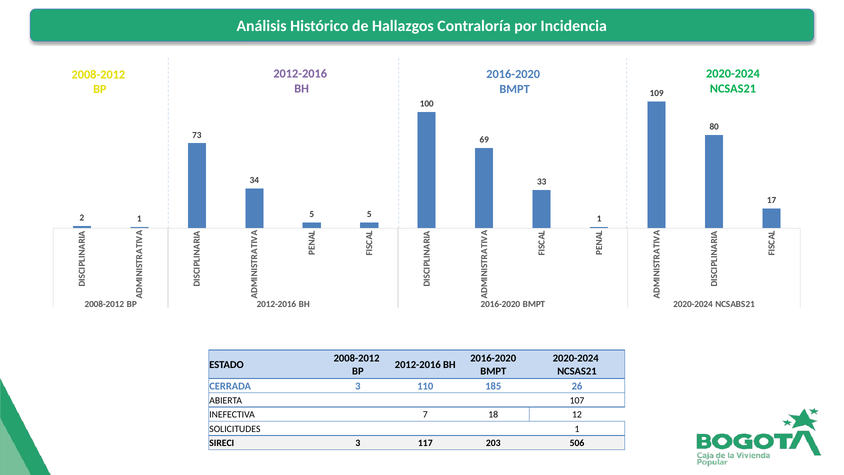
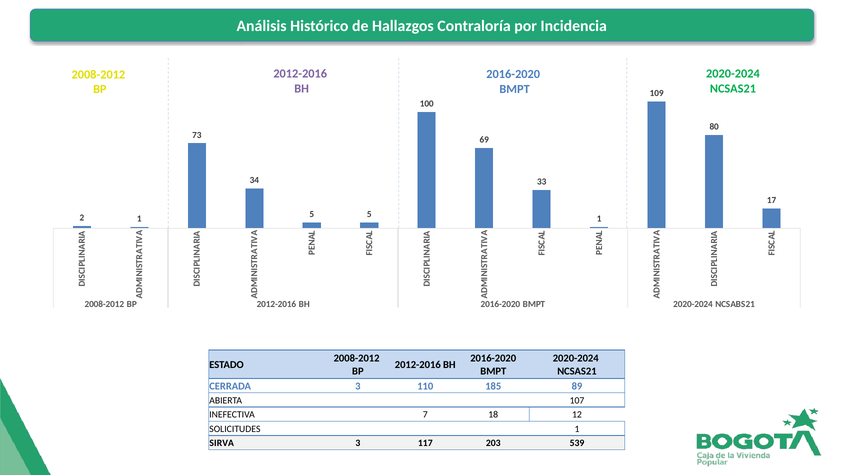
26: 26 -> 89
SIRECI: SIRECI -> SIRVA
506: 506 -> 539
